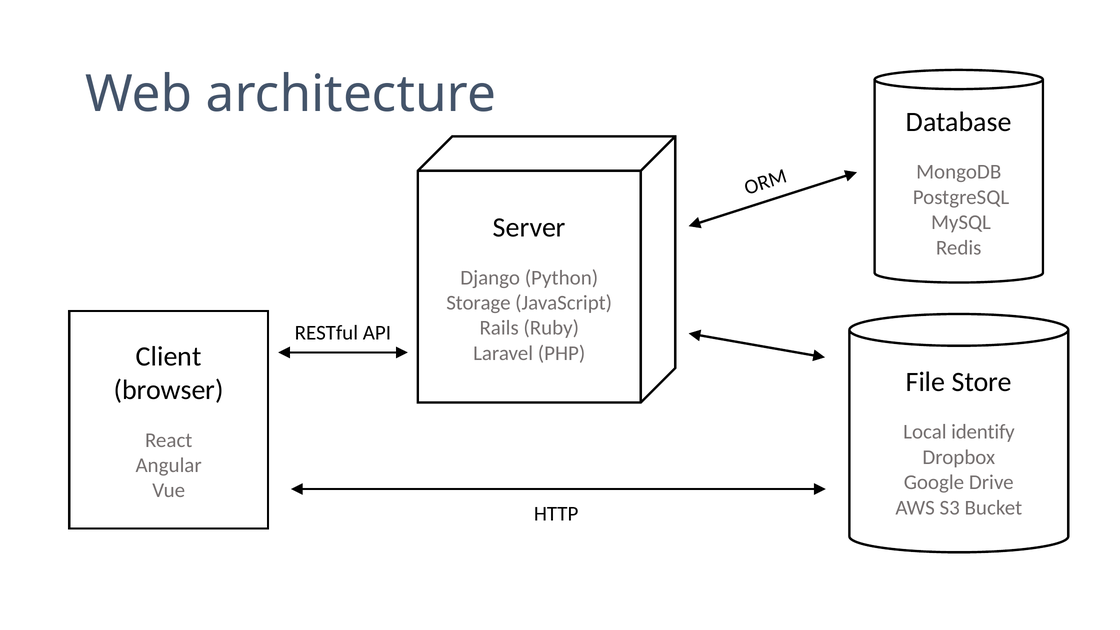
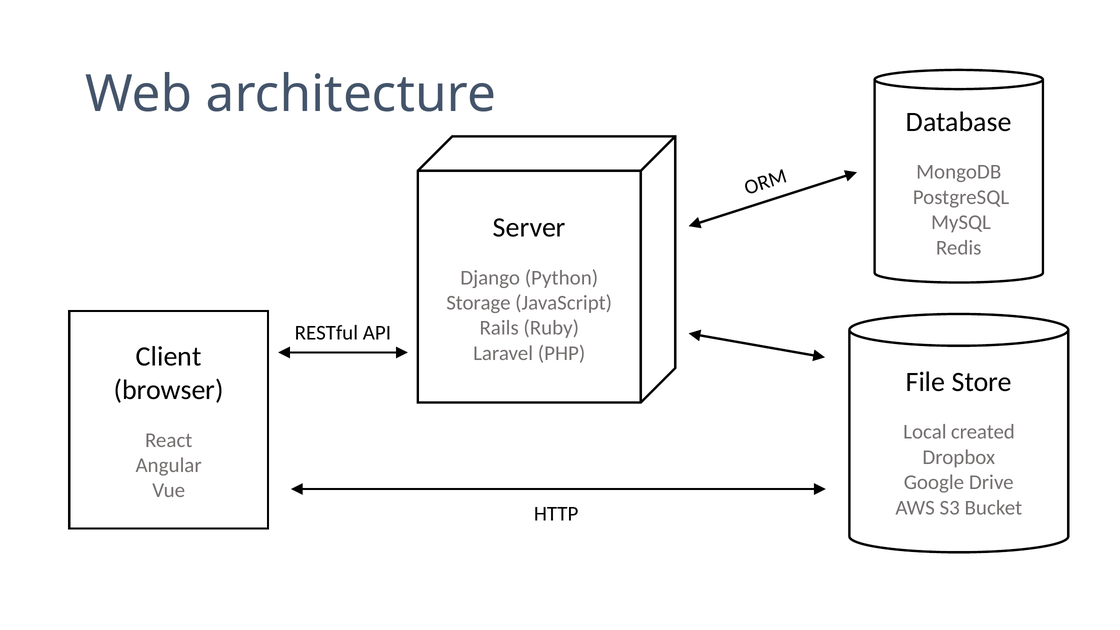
identify: identify -> created
